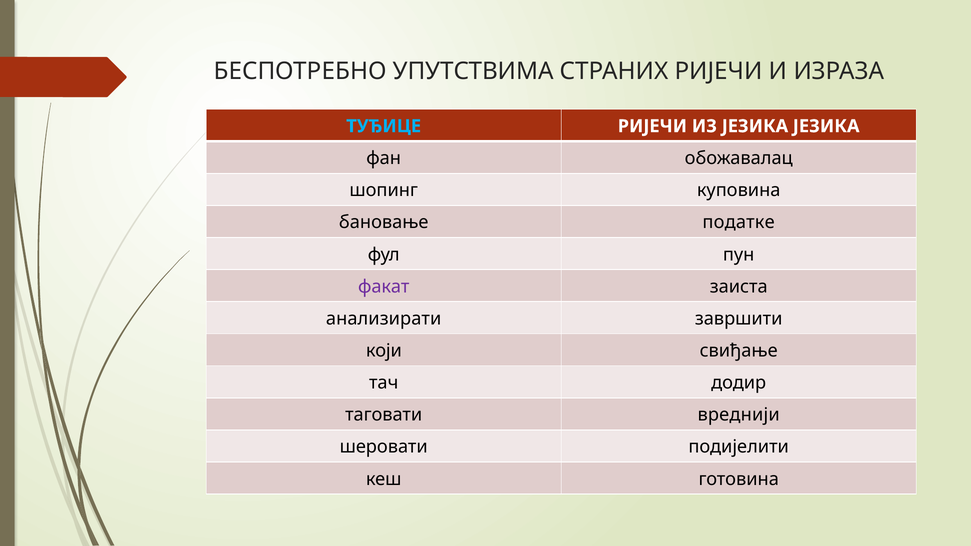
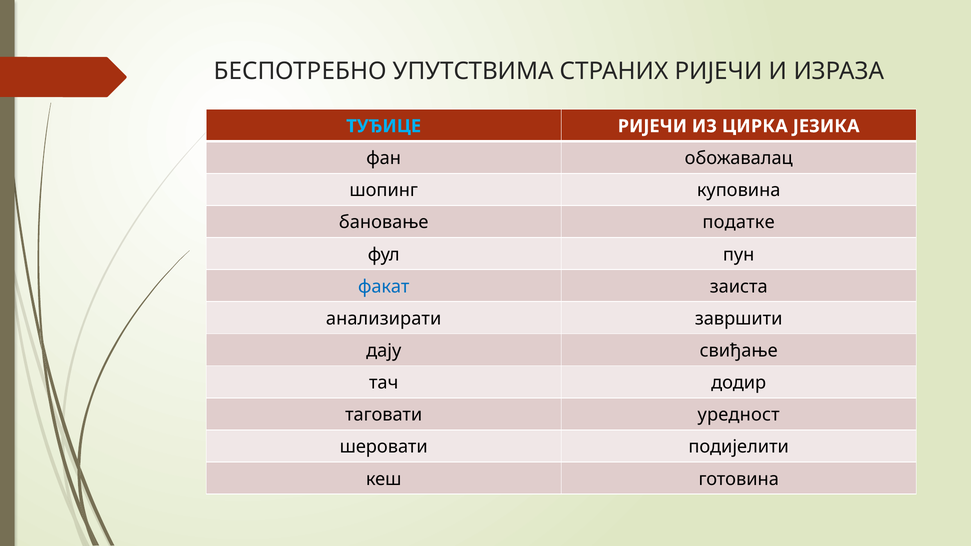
ИЗ ЈЕЗИКА: ЈЕЗИКА -> ЦИРКА
факат colour: purple -> blue
који: који -> дају
вреднији: вреднији -> уредност
